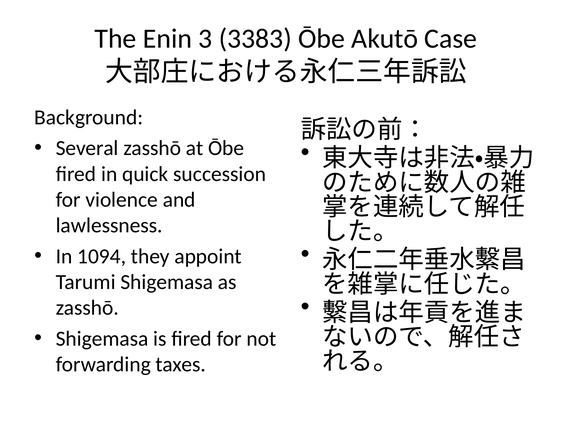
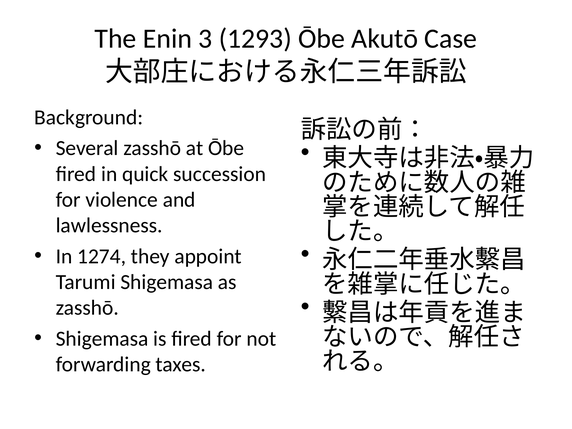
3383: 3383 -> 1293
1094: 1094 -> 1274
